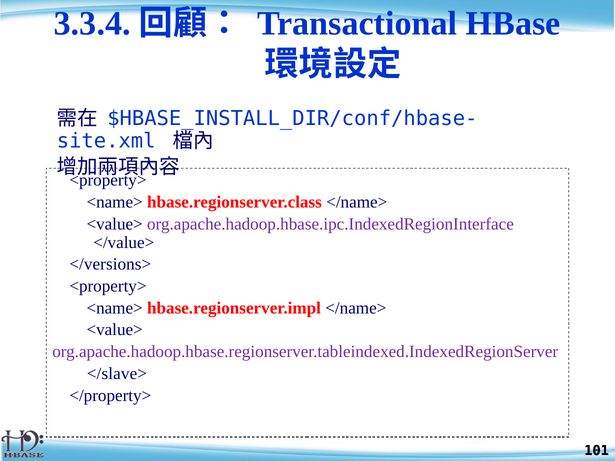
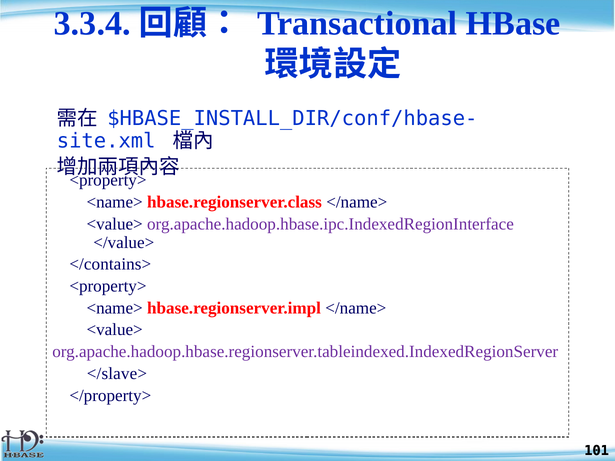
</versions>: </versions> -> </contains>
